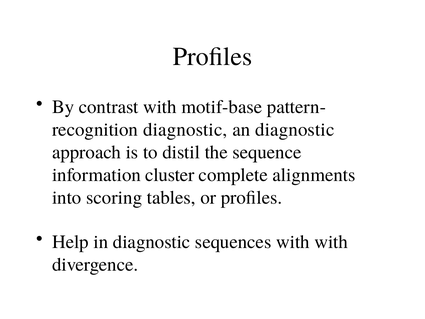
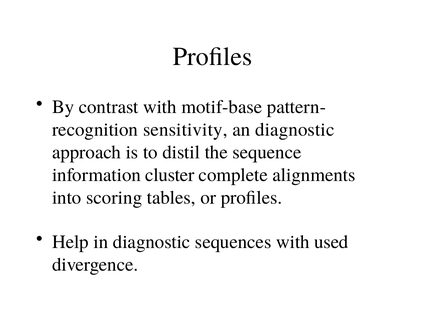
diagnostic at (185, 130): diagnostic -> sensitivity
with with: with -> used
